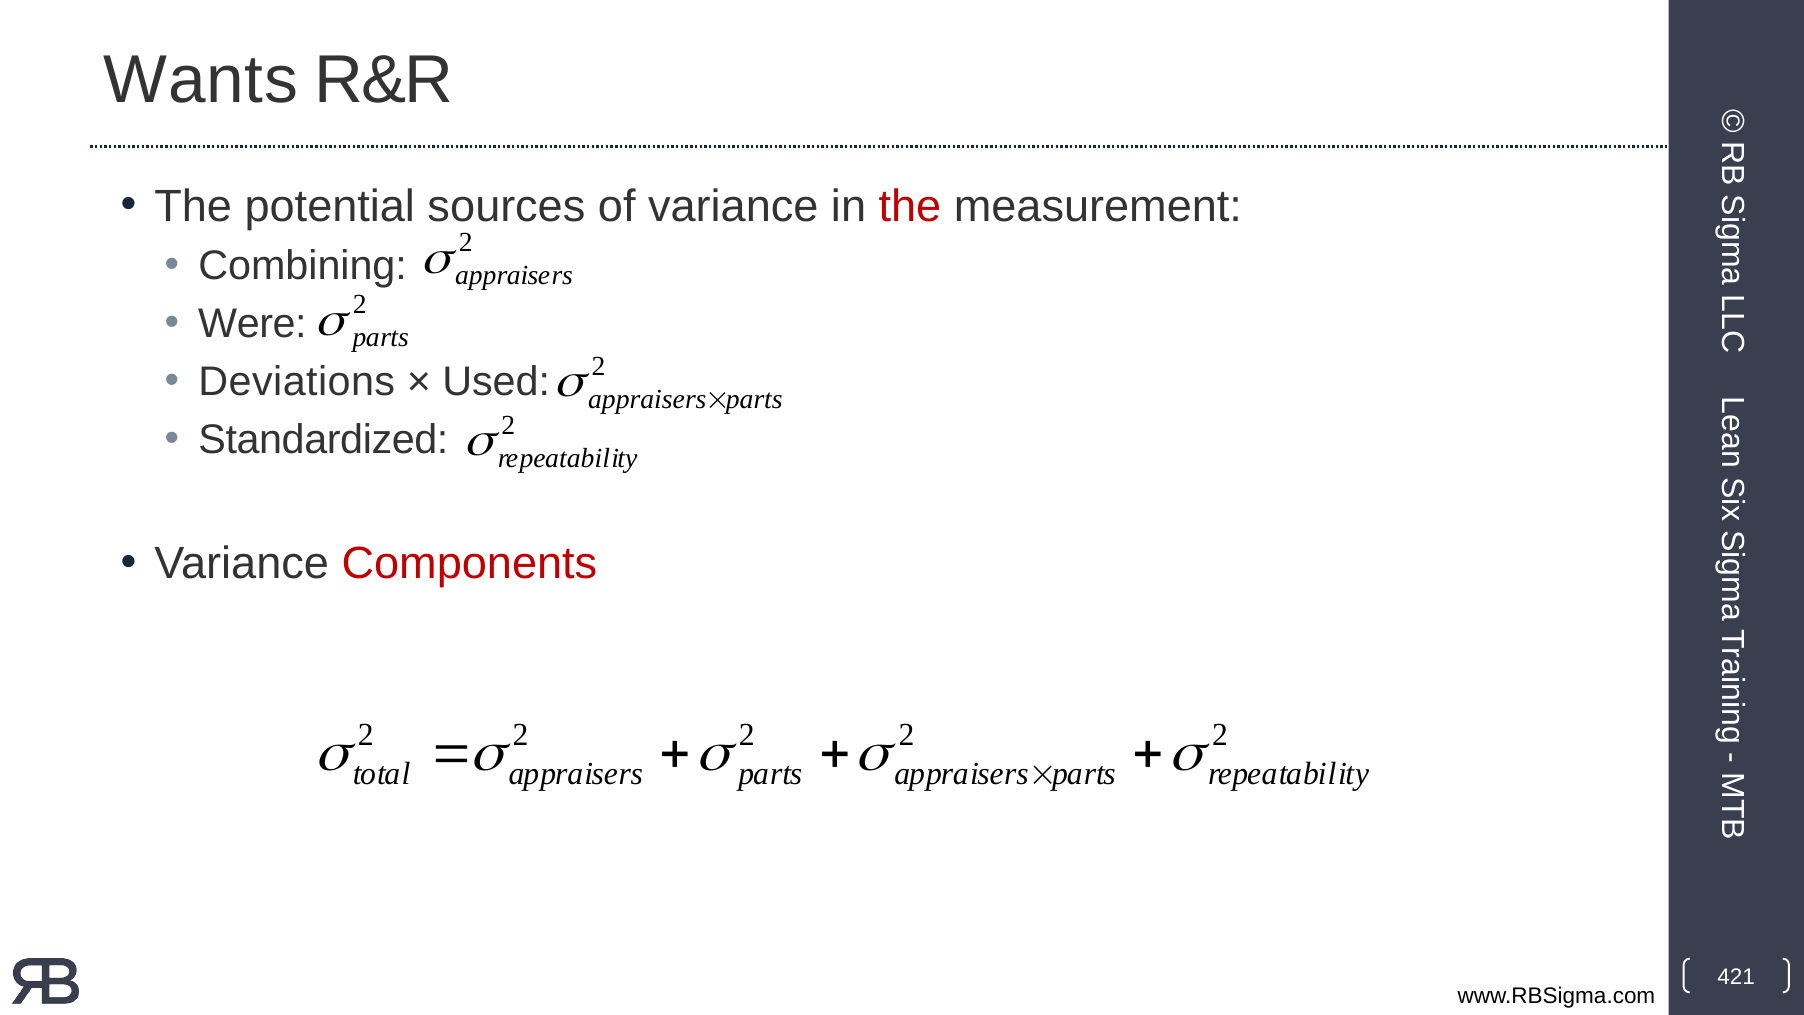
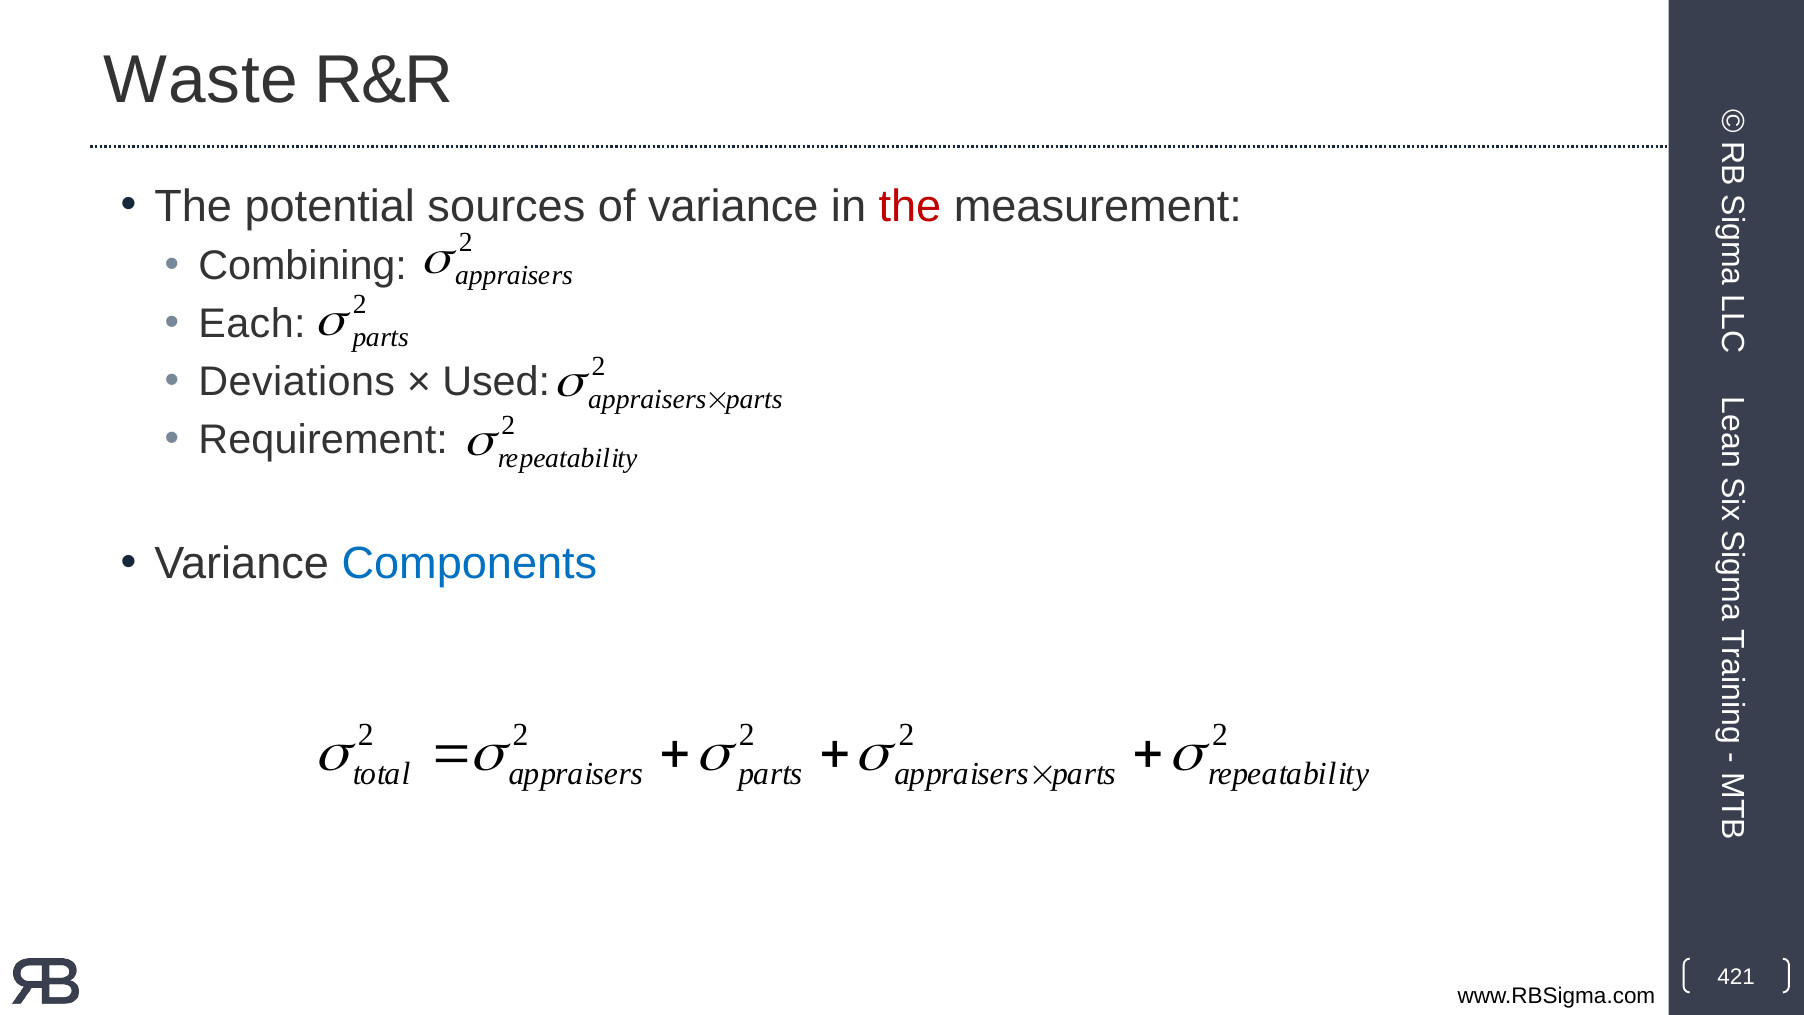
Wants: Wants -> Waste
Were: Were -> Each
Standardized: Standardized -> Requirement
Components colour: red -> blue
